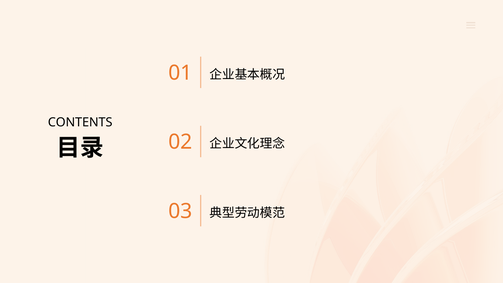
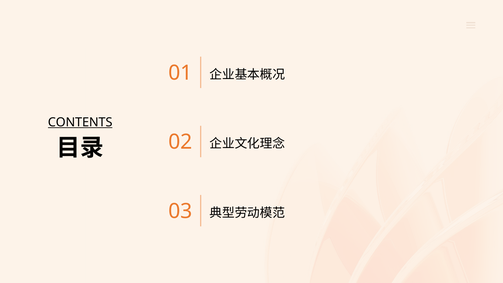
CONTENTS underline: none -> present
